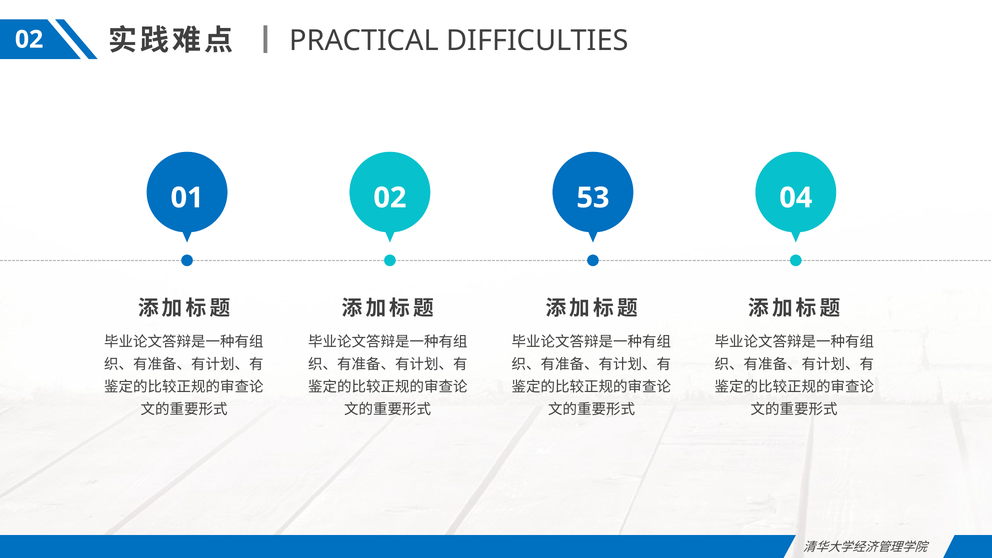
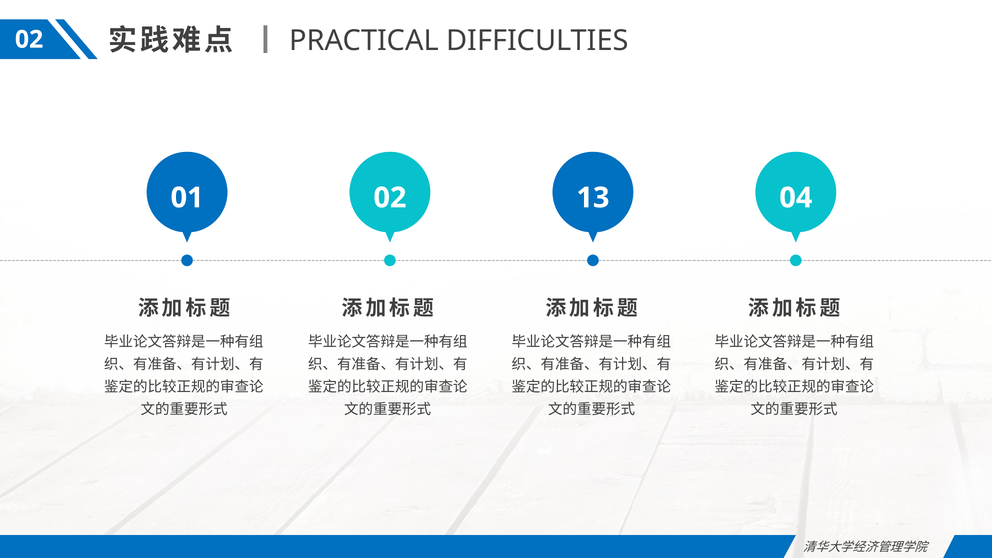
53: 53 -> 13
